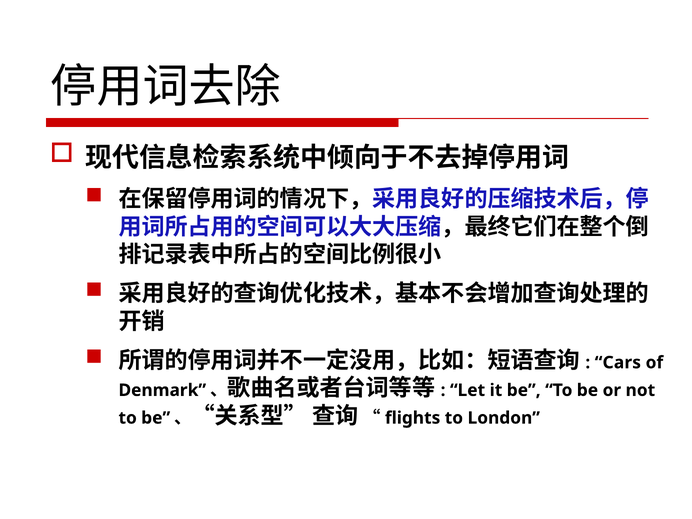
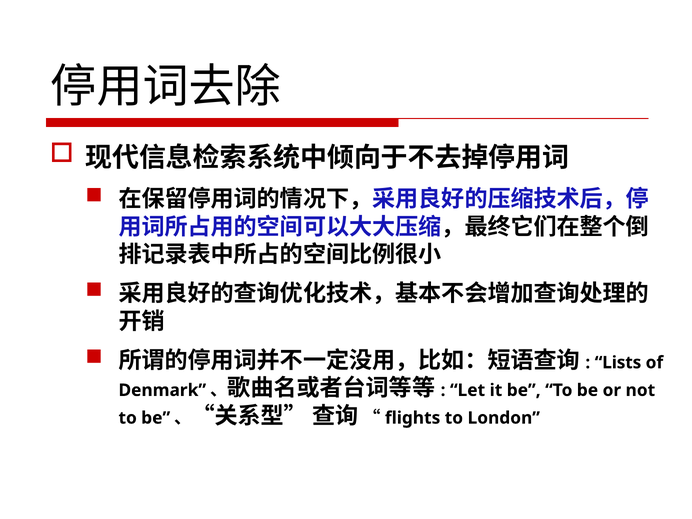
Cars: Cars -> Lists
